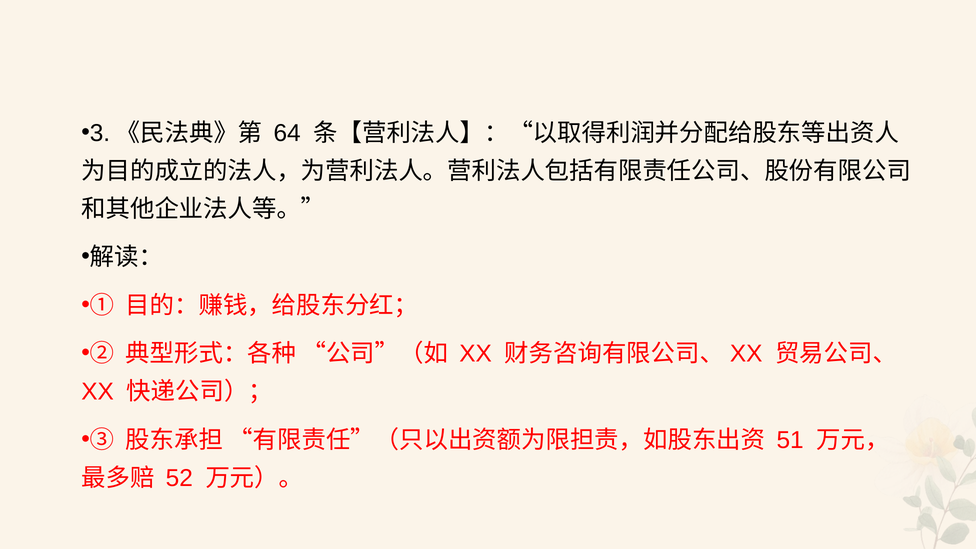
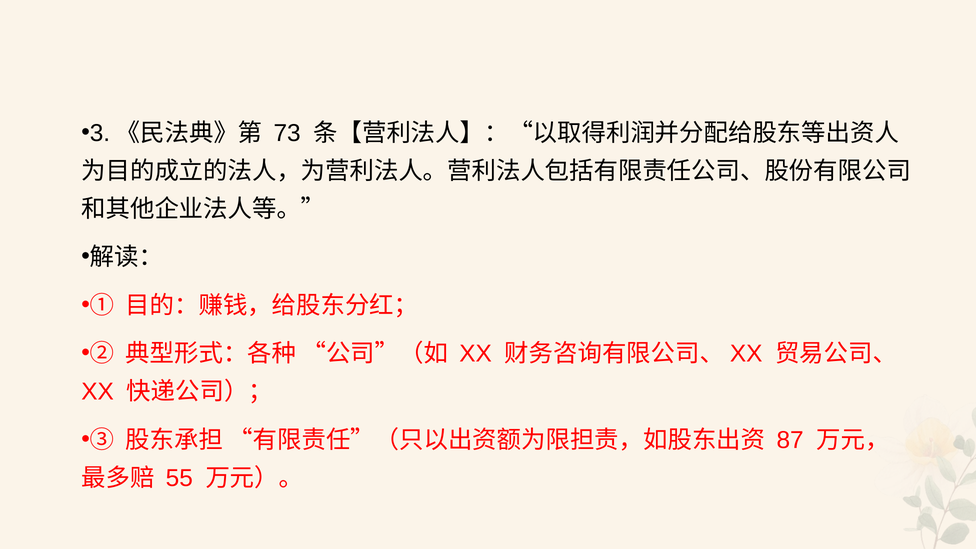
64: 64 -> 73
51: 51 -> 87
52: 52 -> 55
